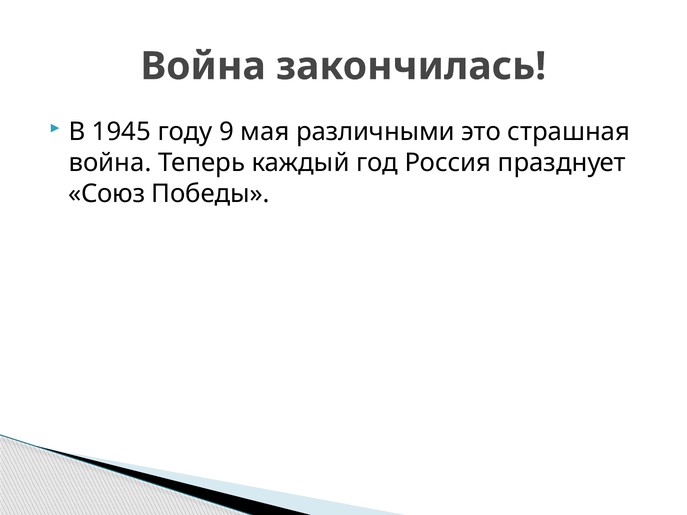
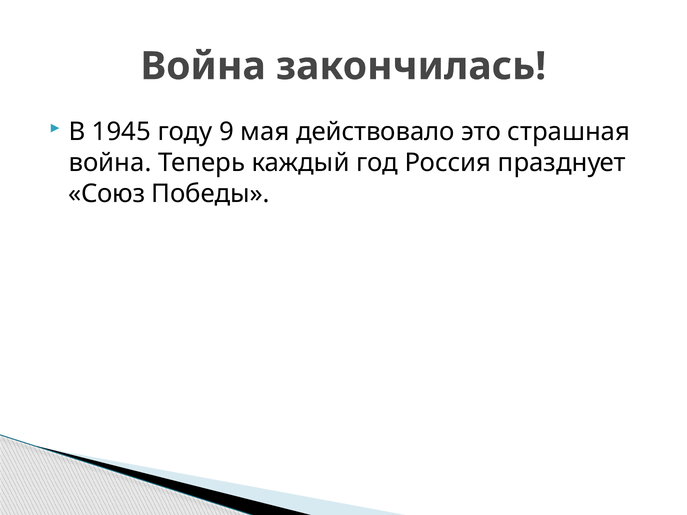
различными: различными -> действовало
